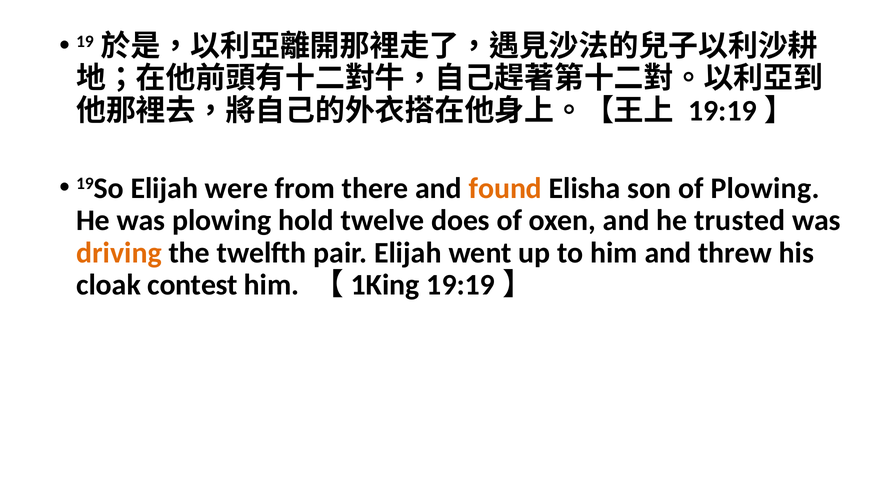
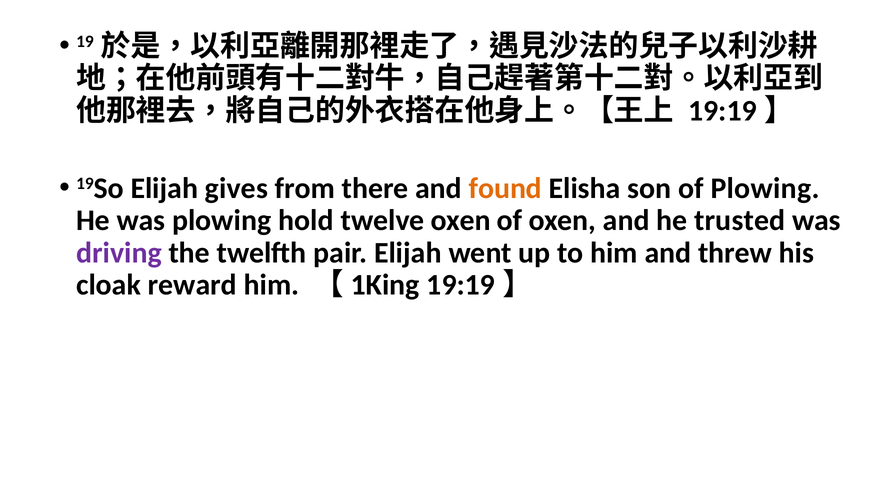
were: were -> gives
twelve does: does -> oxen
driving colour: orange -> purple
contest: contest -> reward
